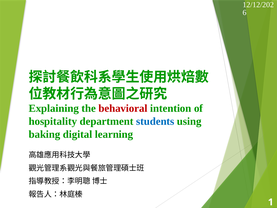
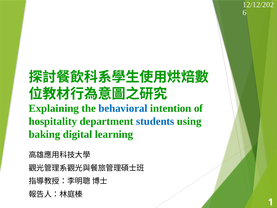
behavioral colour: red -> blue
